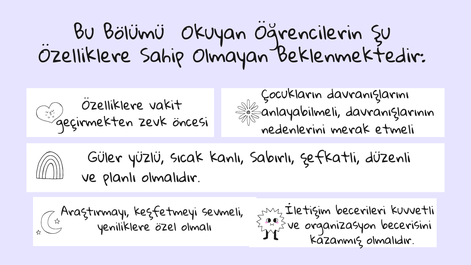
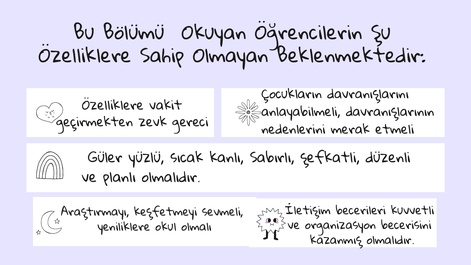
öncesi: öncesi -> gereci
özel: özel -> okul
